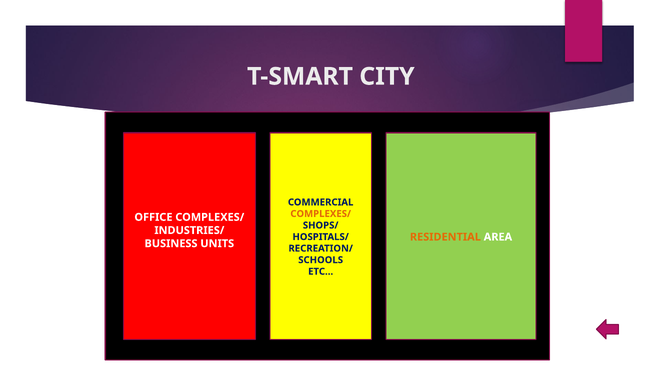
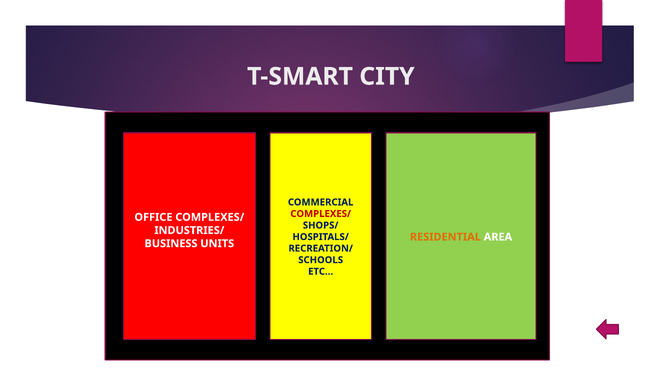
COMPLEXES/ at (321, 214) colour: orange -> red
